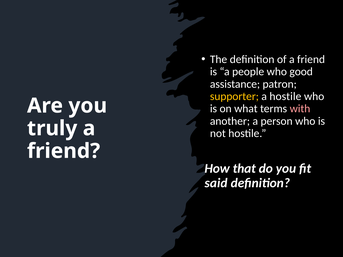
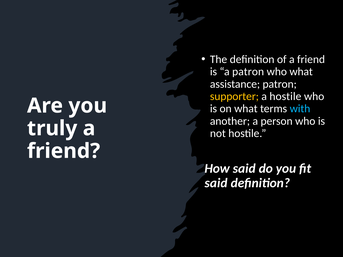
a people: people -> patron
who good: good -> what
with colour: pink -> light blue
How that: that -> said
